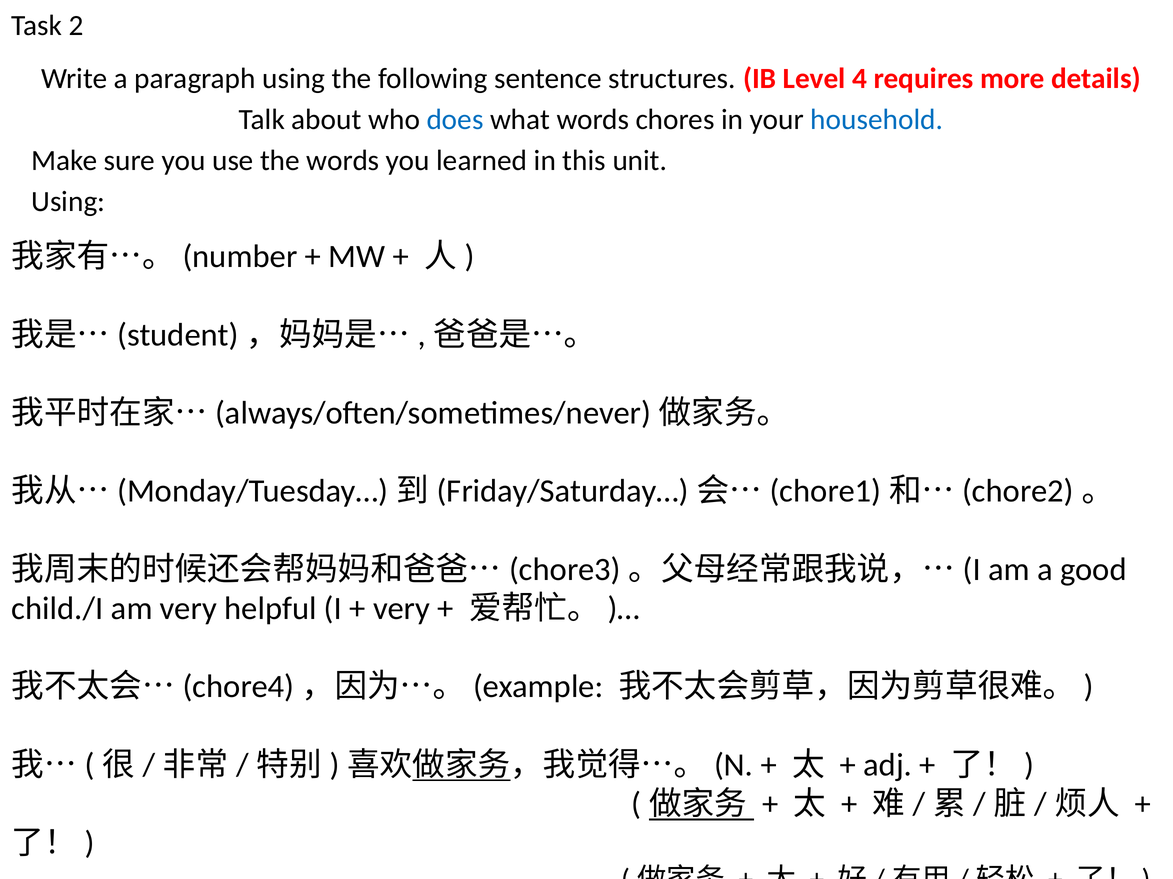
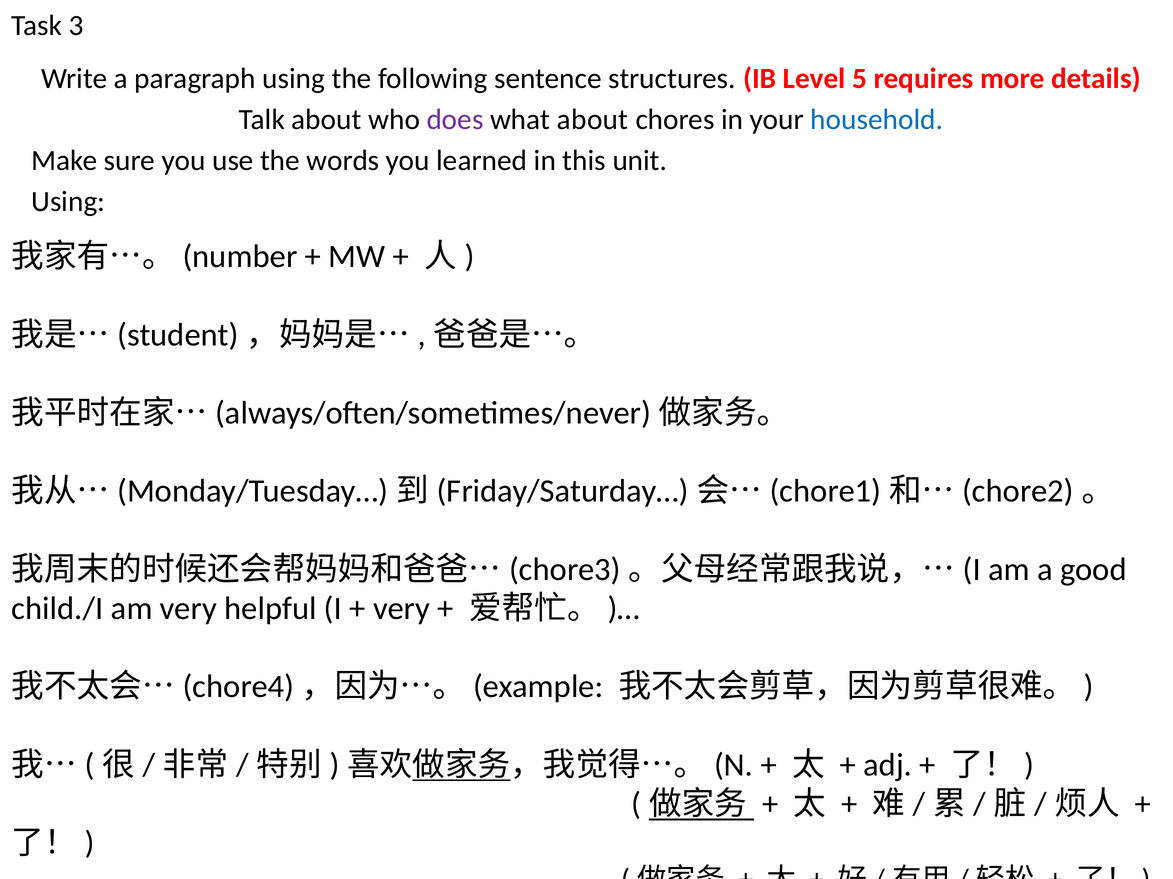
2: 2 -> 3
4: 4 -> 5
does colour: blue -> purple
what words: words -> about
